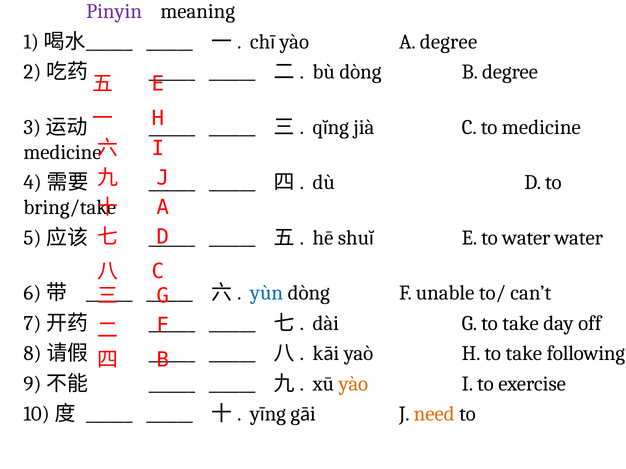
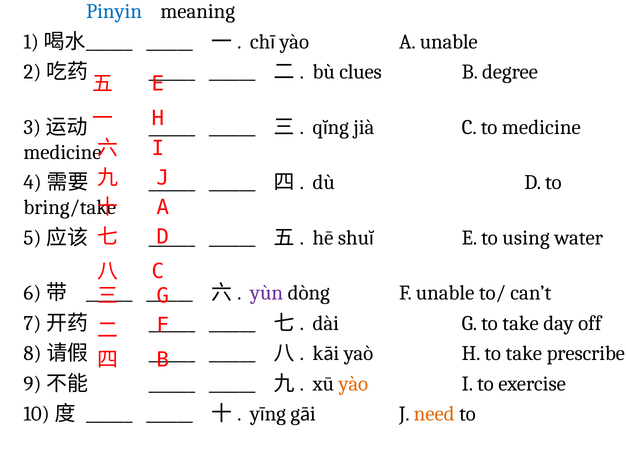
Pinyin colour: purple -> blue
A degree: degree -> unable
bù dòng: dòng -> clues
to water: water -> using
yùn colour: blue -> purple
following: following -> prescribe
